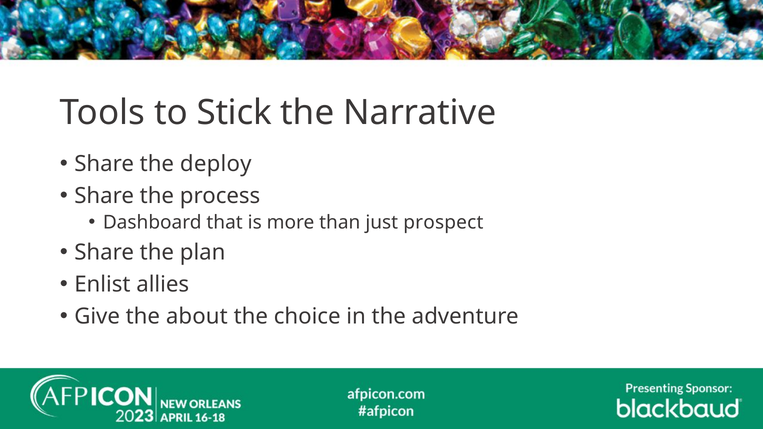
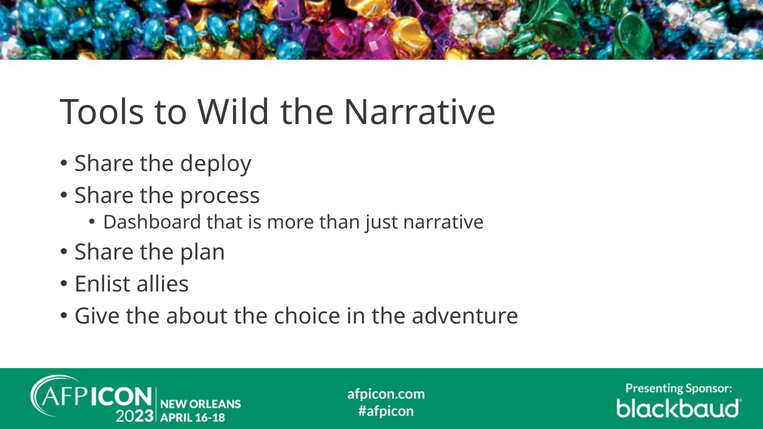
Stick: Stick -> Wild
just prospect: prospect -> narrative
